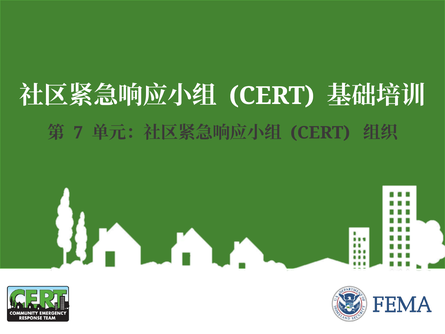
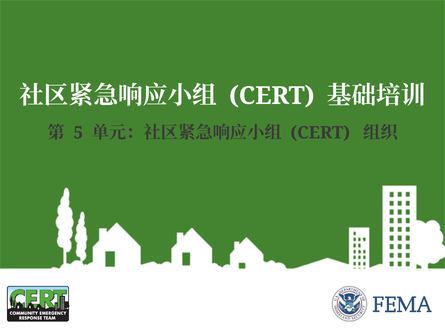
7: 7 -> 5
